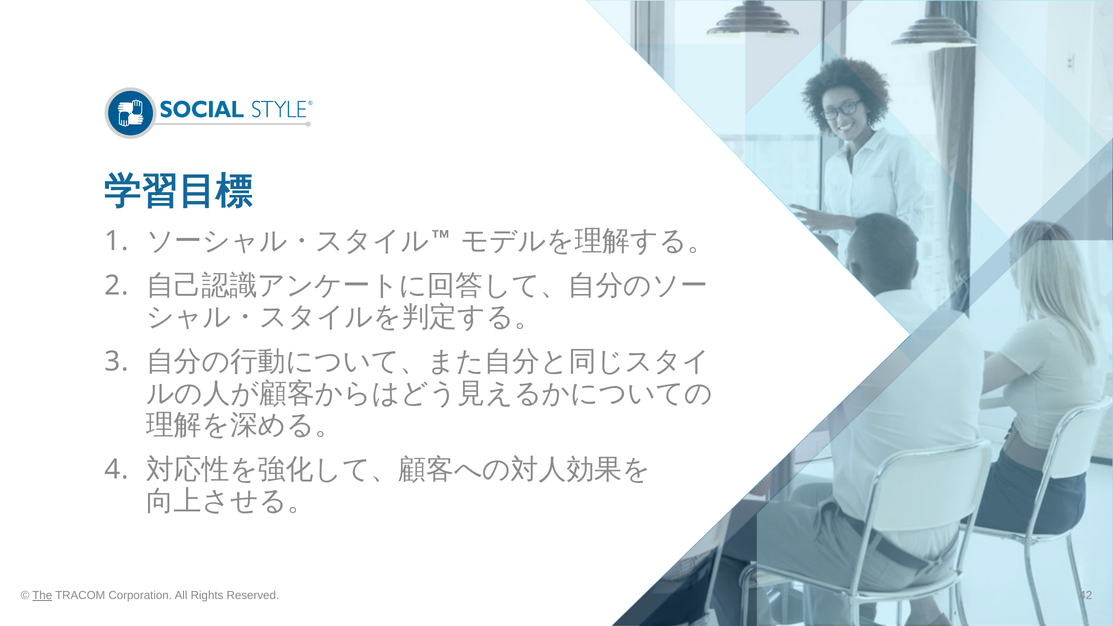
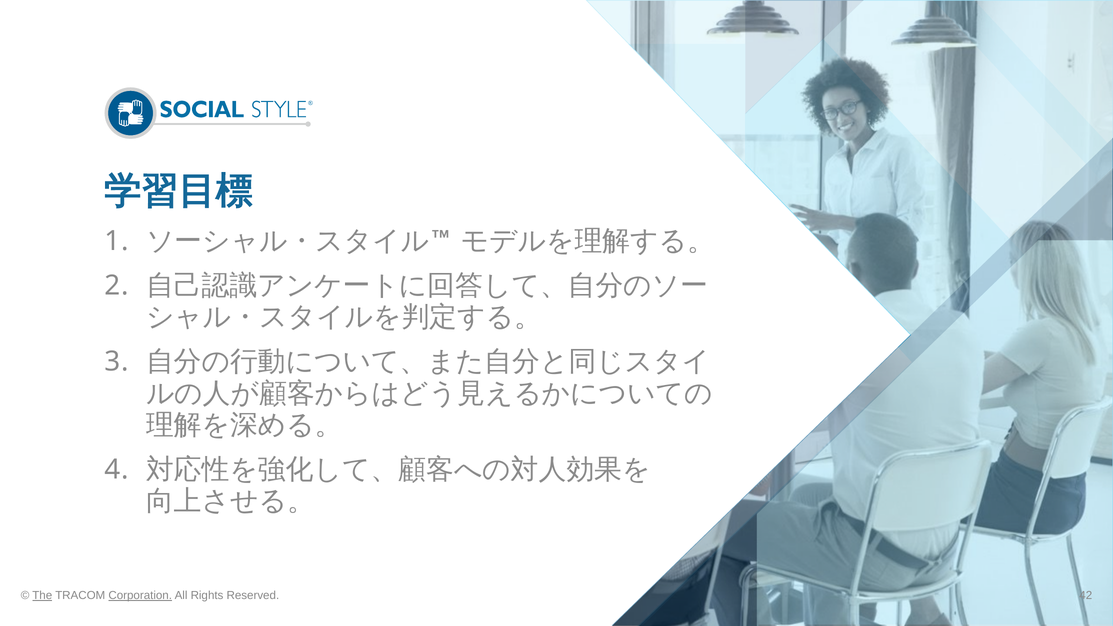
Corporation underline: none -> present
